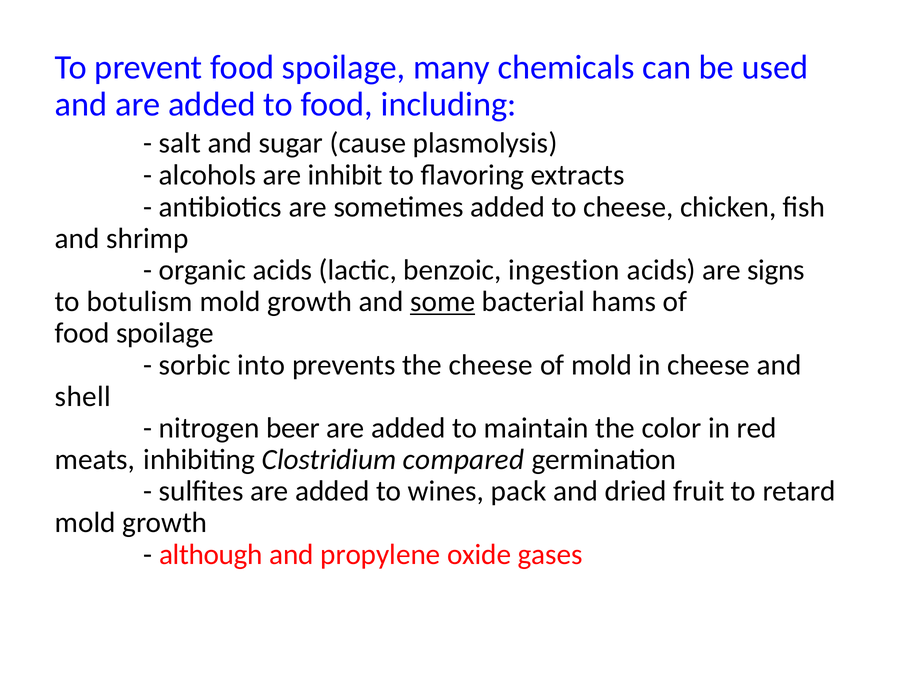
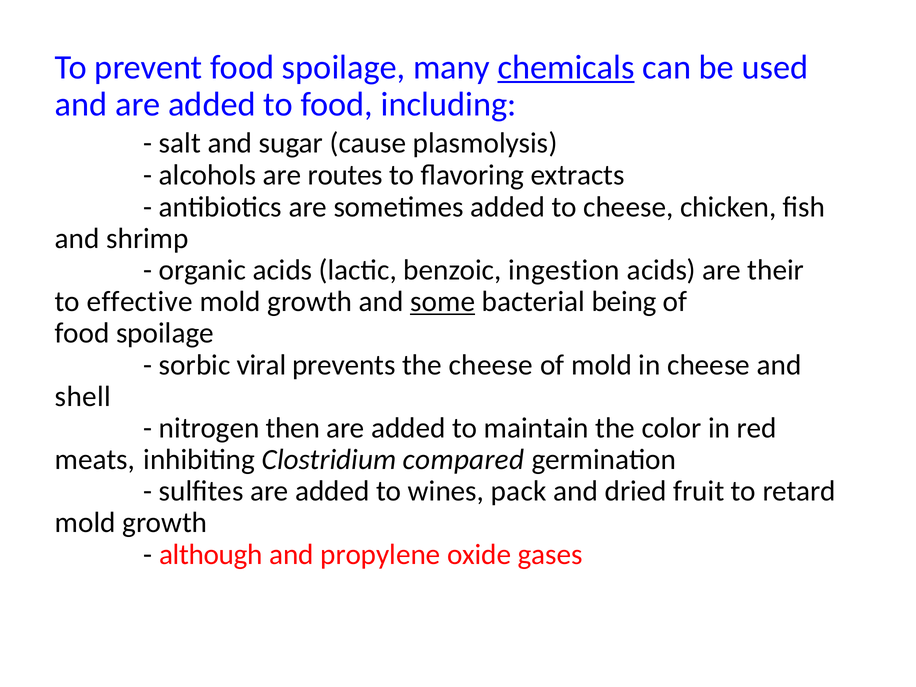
chemicals underline: none -> present
inhibit: inhibit -> routes
signs: signs -> their
botulism: botulism -> effective
hams: hams -> being
into: into -> viral
beer: beer -> then
